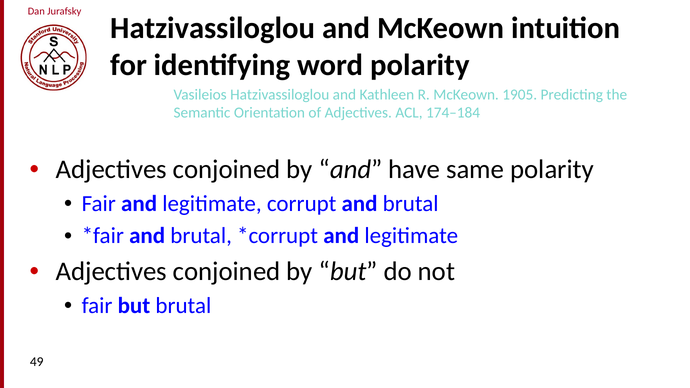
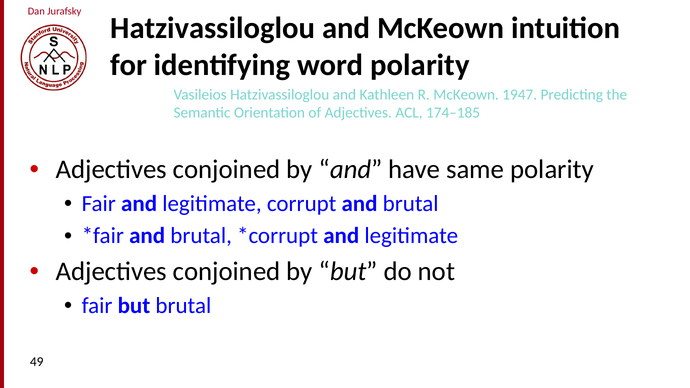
1905: 1905 -> 1947
174–184: 174–184 -> 174–185
